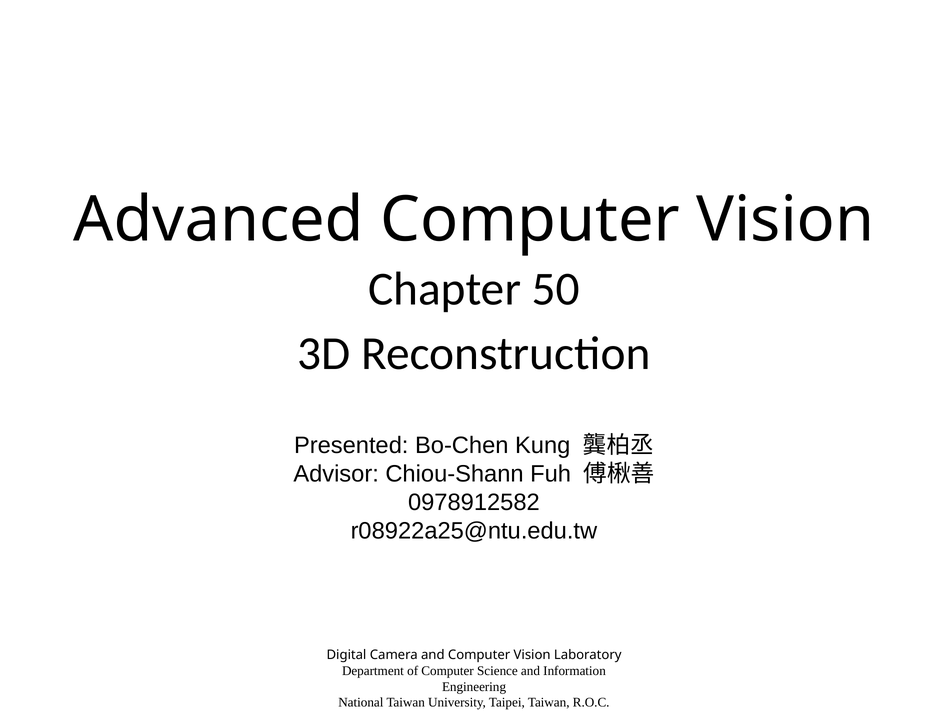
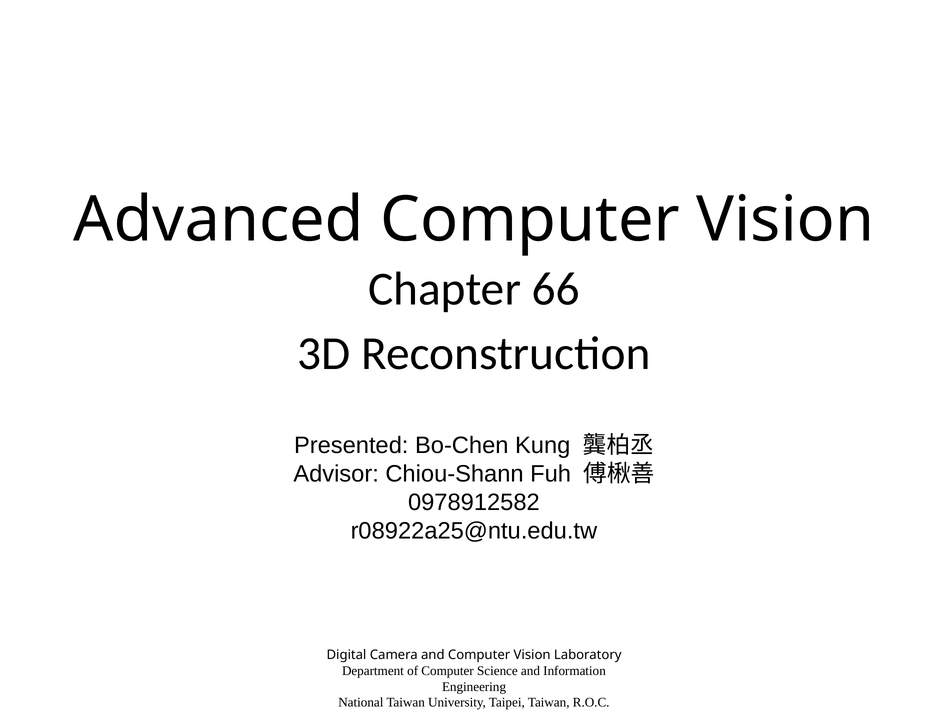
50: 50 -> 66
